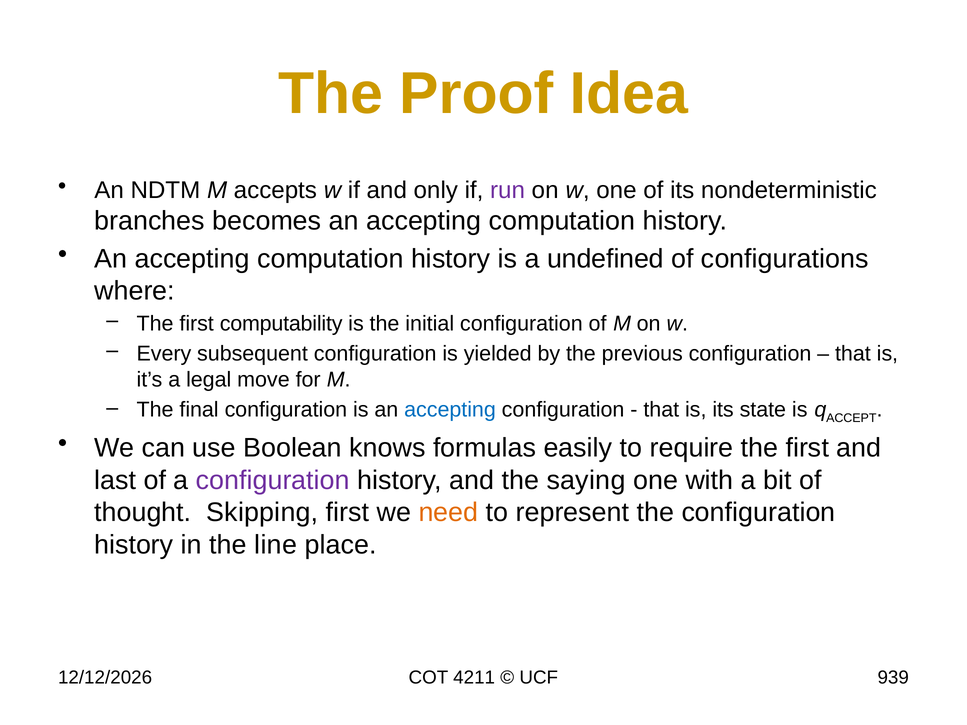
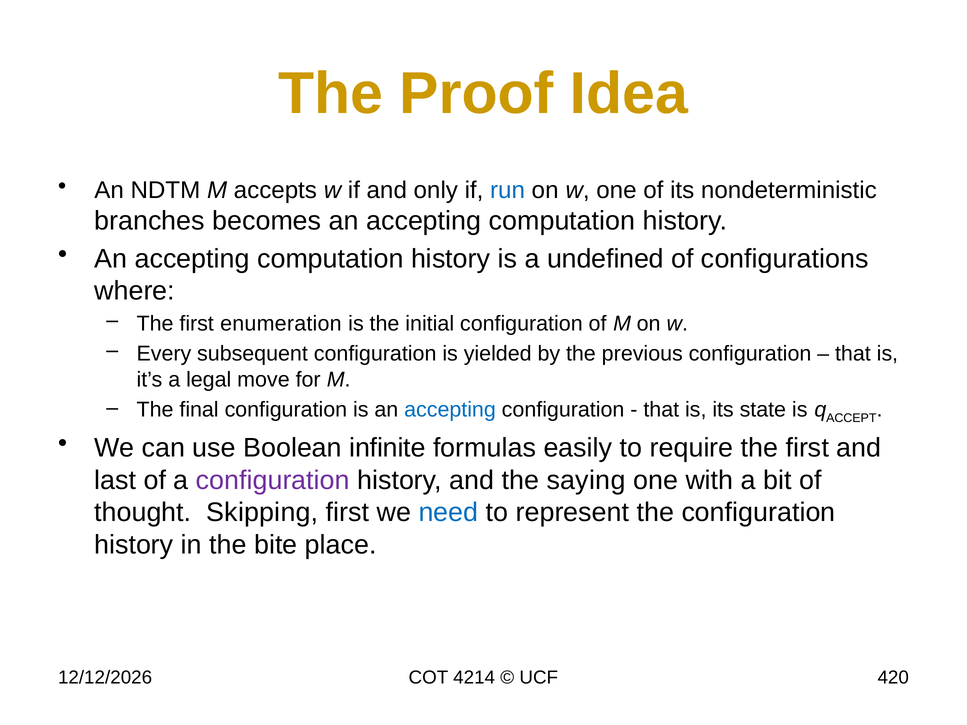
run colour: purple -> blue
computability: computability -> enumeration
knows: knows -> infinite
need colour: orange -> blue
line: line -> bite
4211: 4211 -> 4214
939: 939 -> 420
